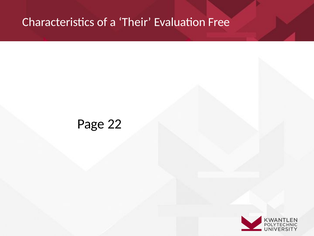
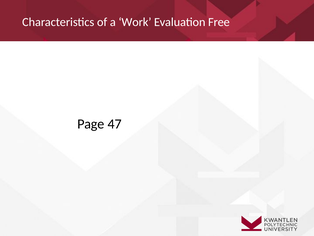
Their: Their -> Work
22: 22 -> 47
